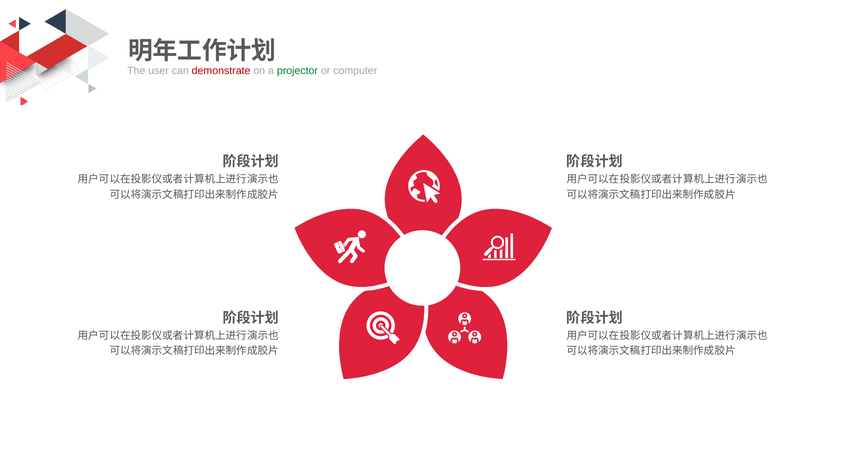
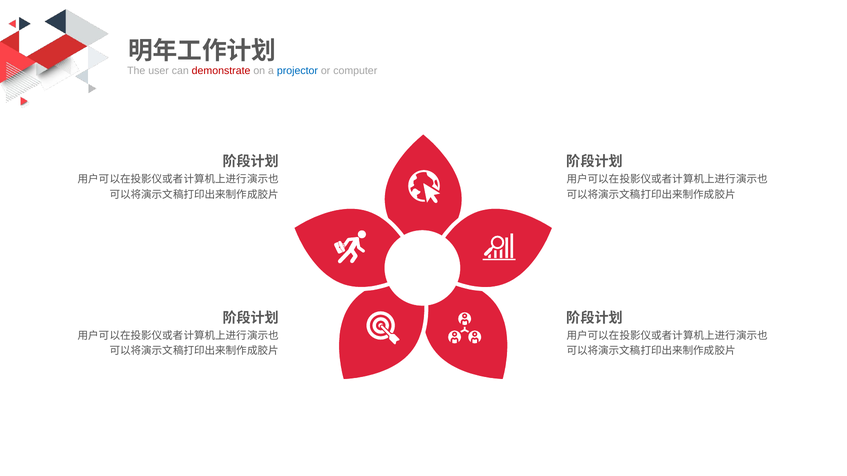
projector colour: green -> blue
